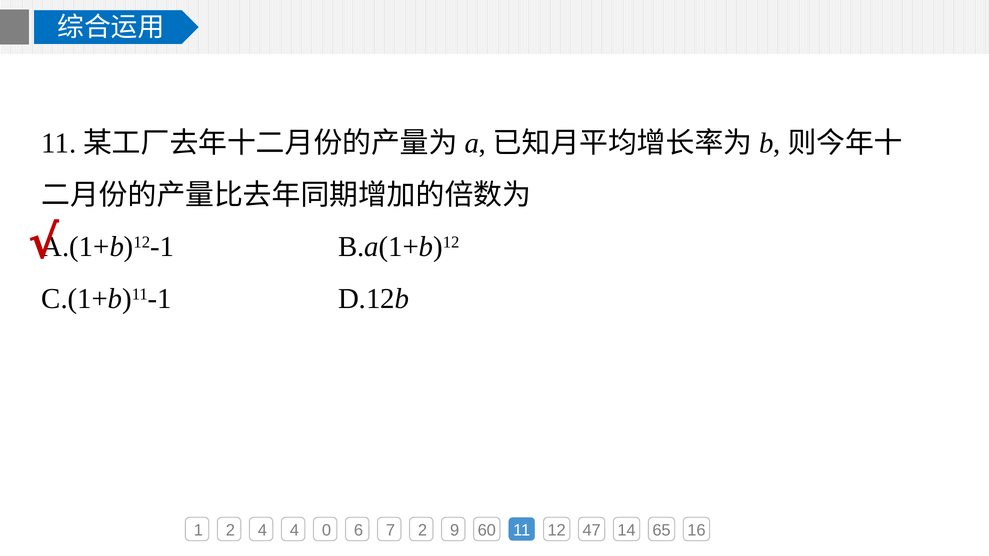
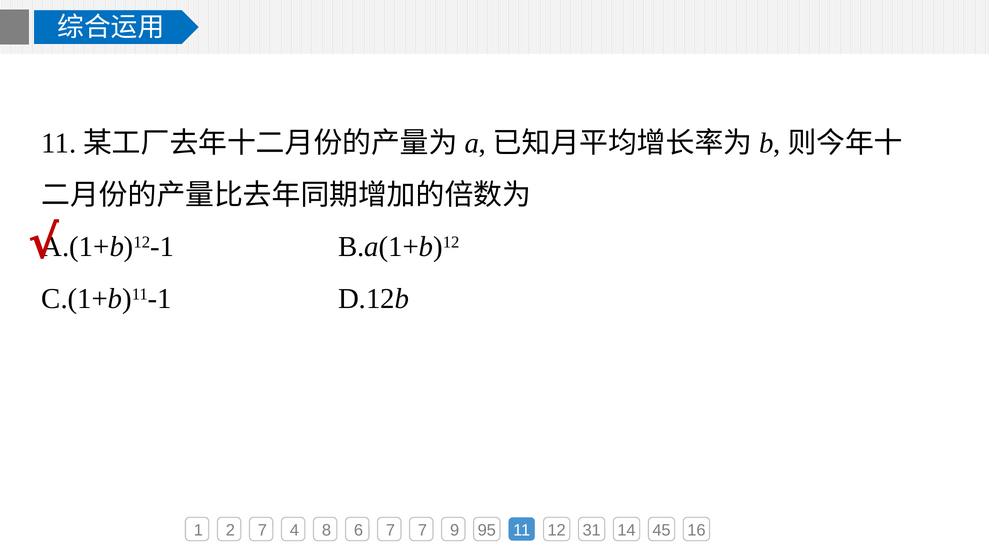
2 4: 4 -> 7
0: 0 -> 8
7 2: 2 -> 7
60: 60 -> 95
47: 47 -> 31
65: 65 -> 45
